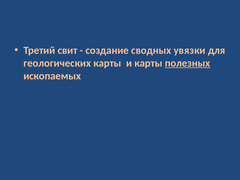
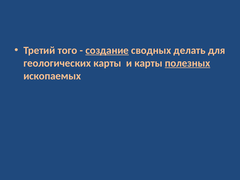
свит: свит -> того
создание underline: none -> present
увязки: увязки -> делать
